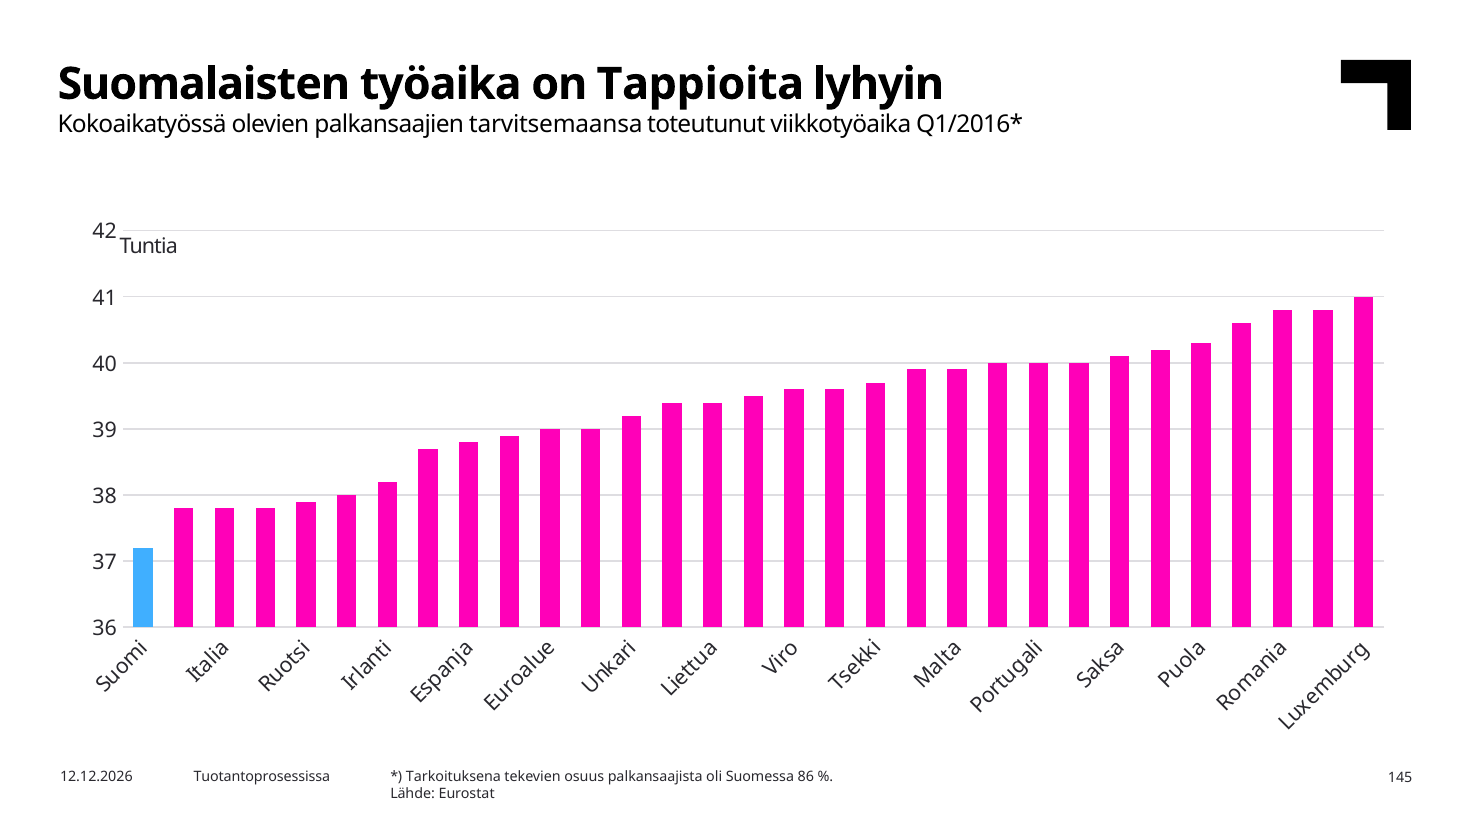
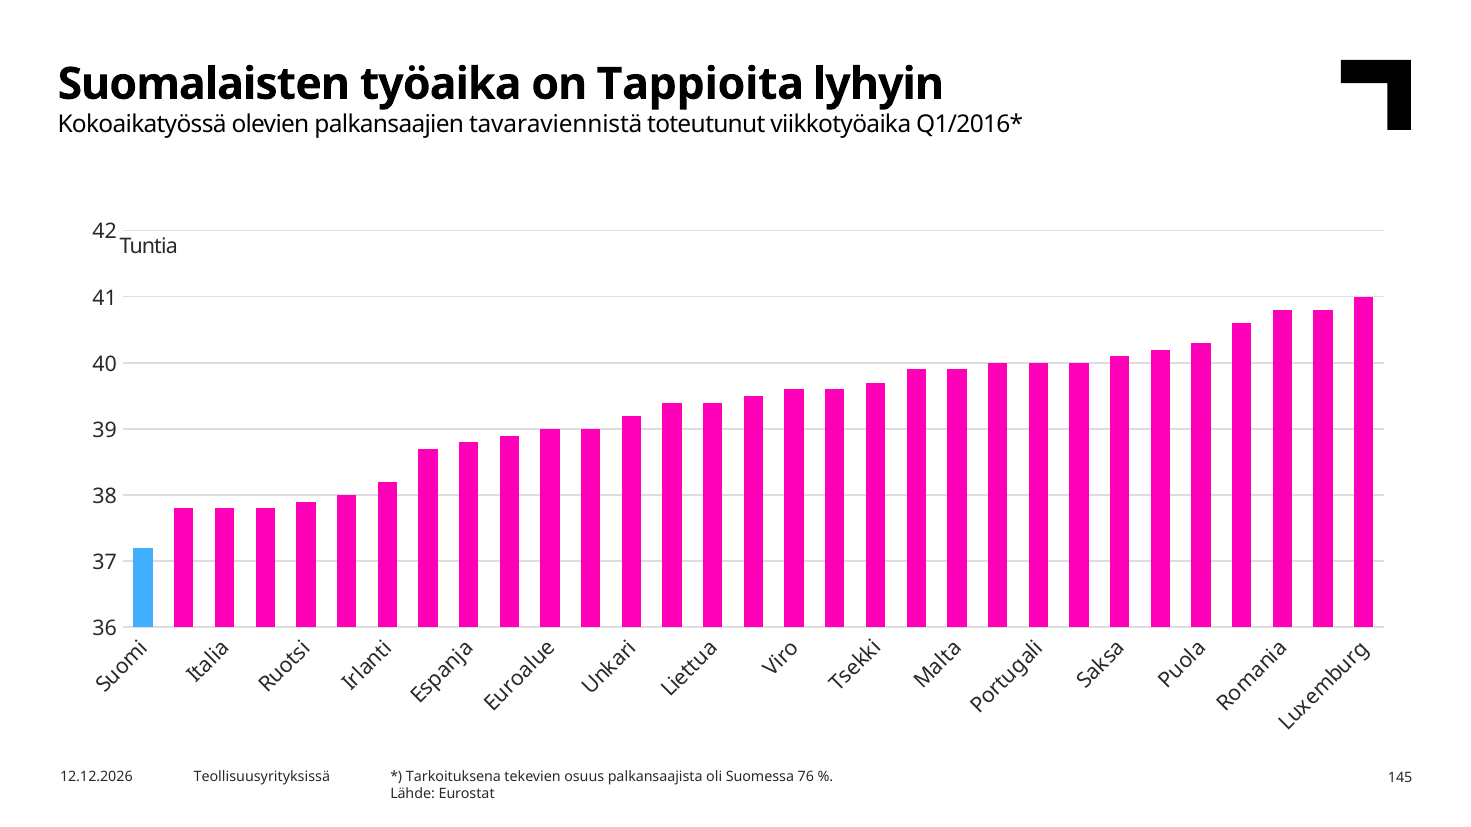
tarvitsemaansa: tarvitsemaansa -> tavaraviennistä
Tuotantoprosessissa: Tuotantoprosessissa -> Teollisuusyrityksissä
86: 86 -> 76
